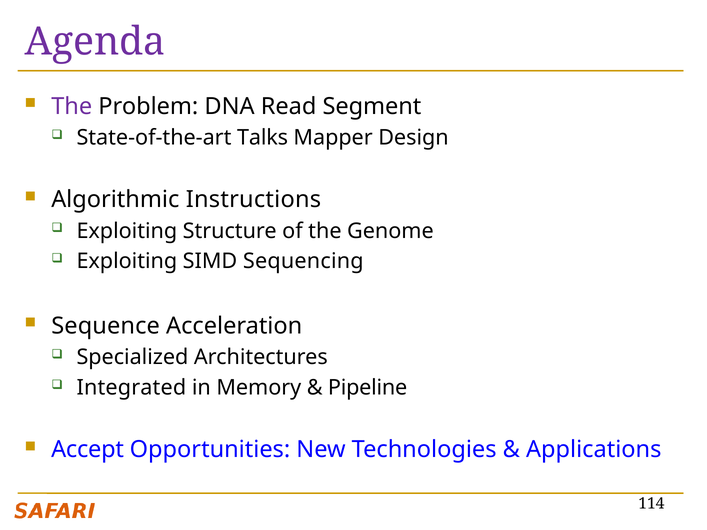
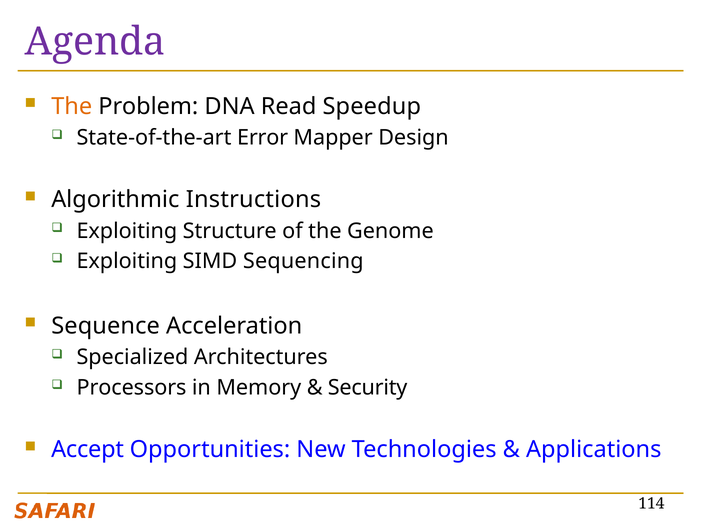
The at (72, 106) colour: purple -> orange
Segment: Segment -> Speedup
Talks: Talks -> Error
Integrated: Integrated -> Processors
Pipeline: Pipeline -> Security
